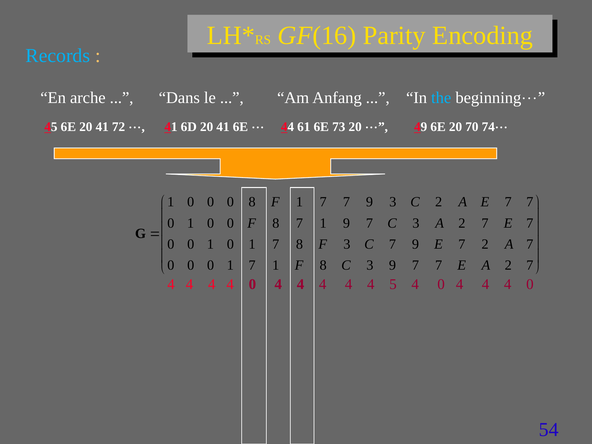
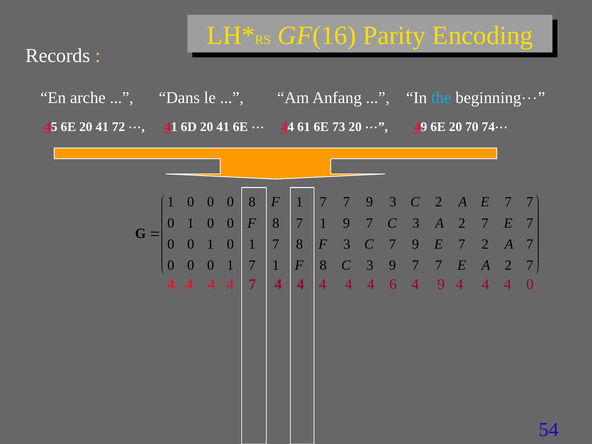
Records colour: light blue -> white
0 at (252, 284): 0 -> 7
5: 5 -> 6
0 at (441, 284): 0 -> 9
